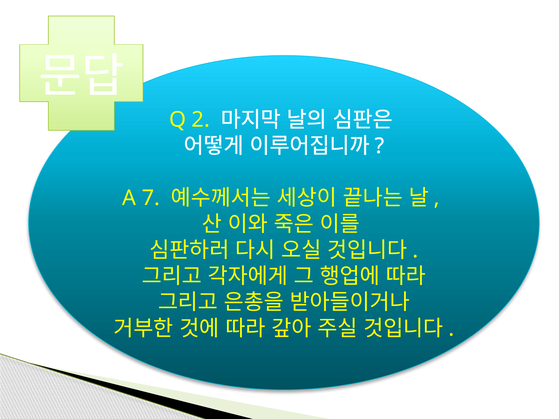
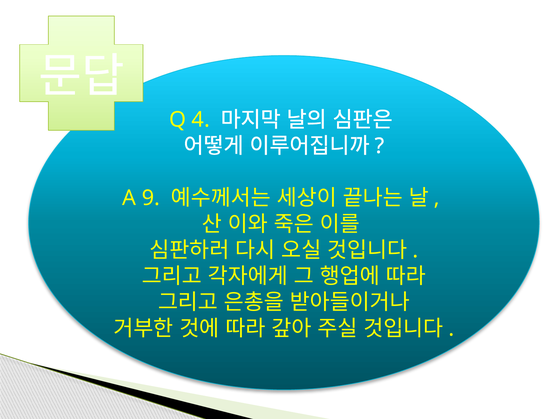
2: 2 -> 4
7: 7 -> 9
